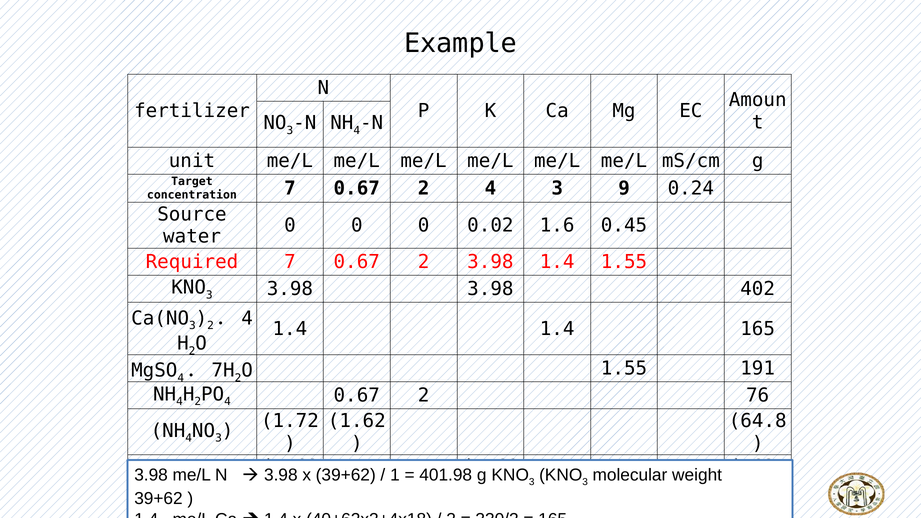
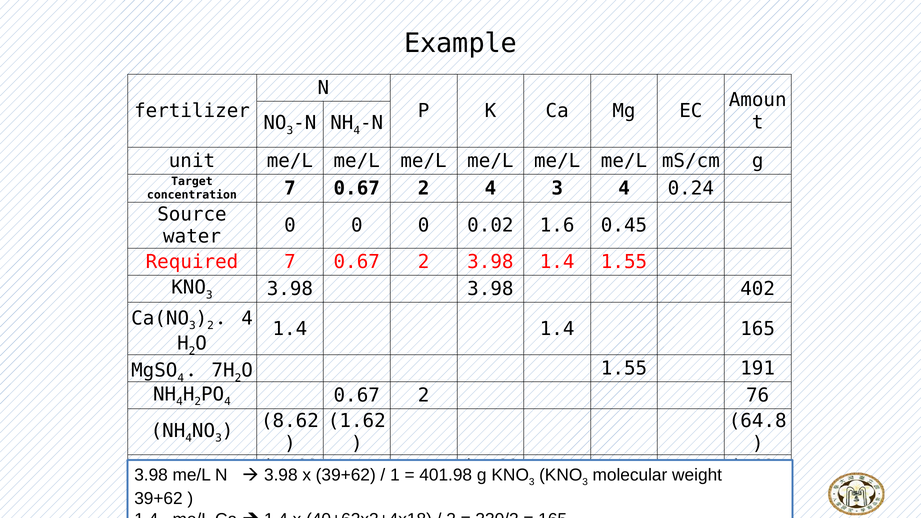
3 9: 9 -> 4
1.72: 1.72 -> 8.62
